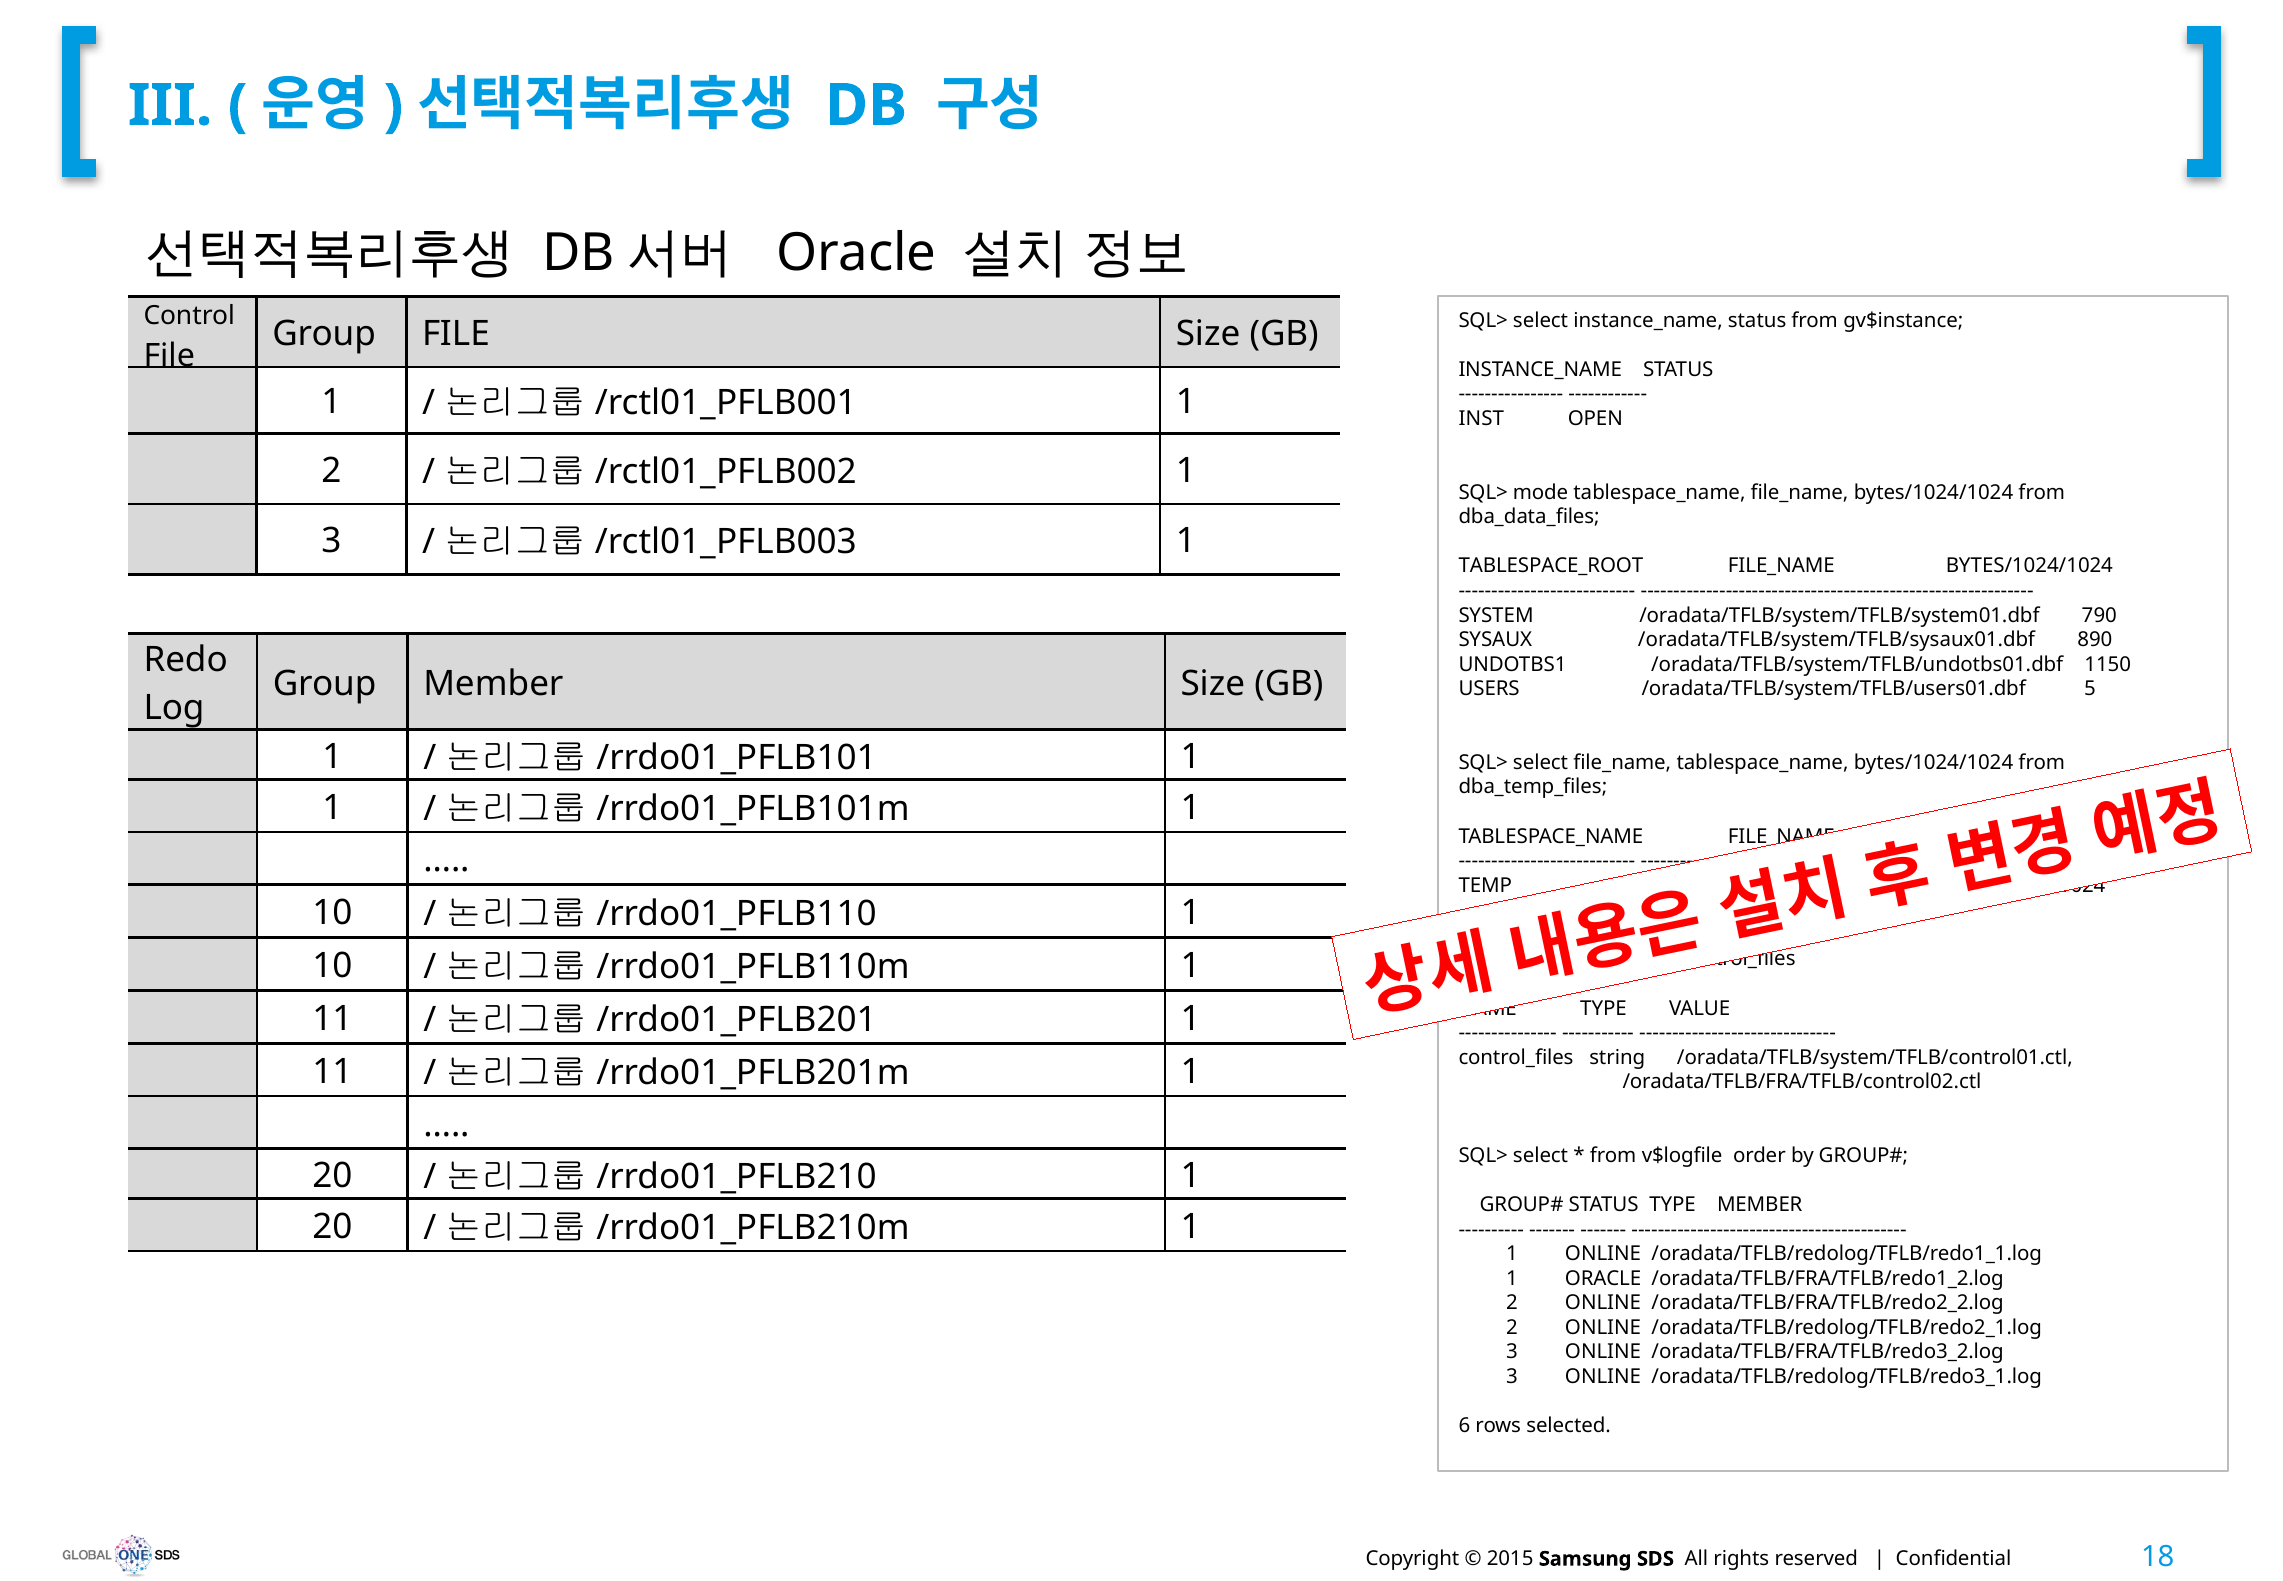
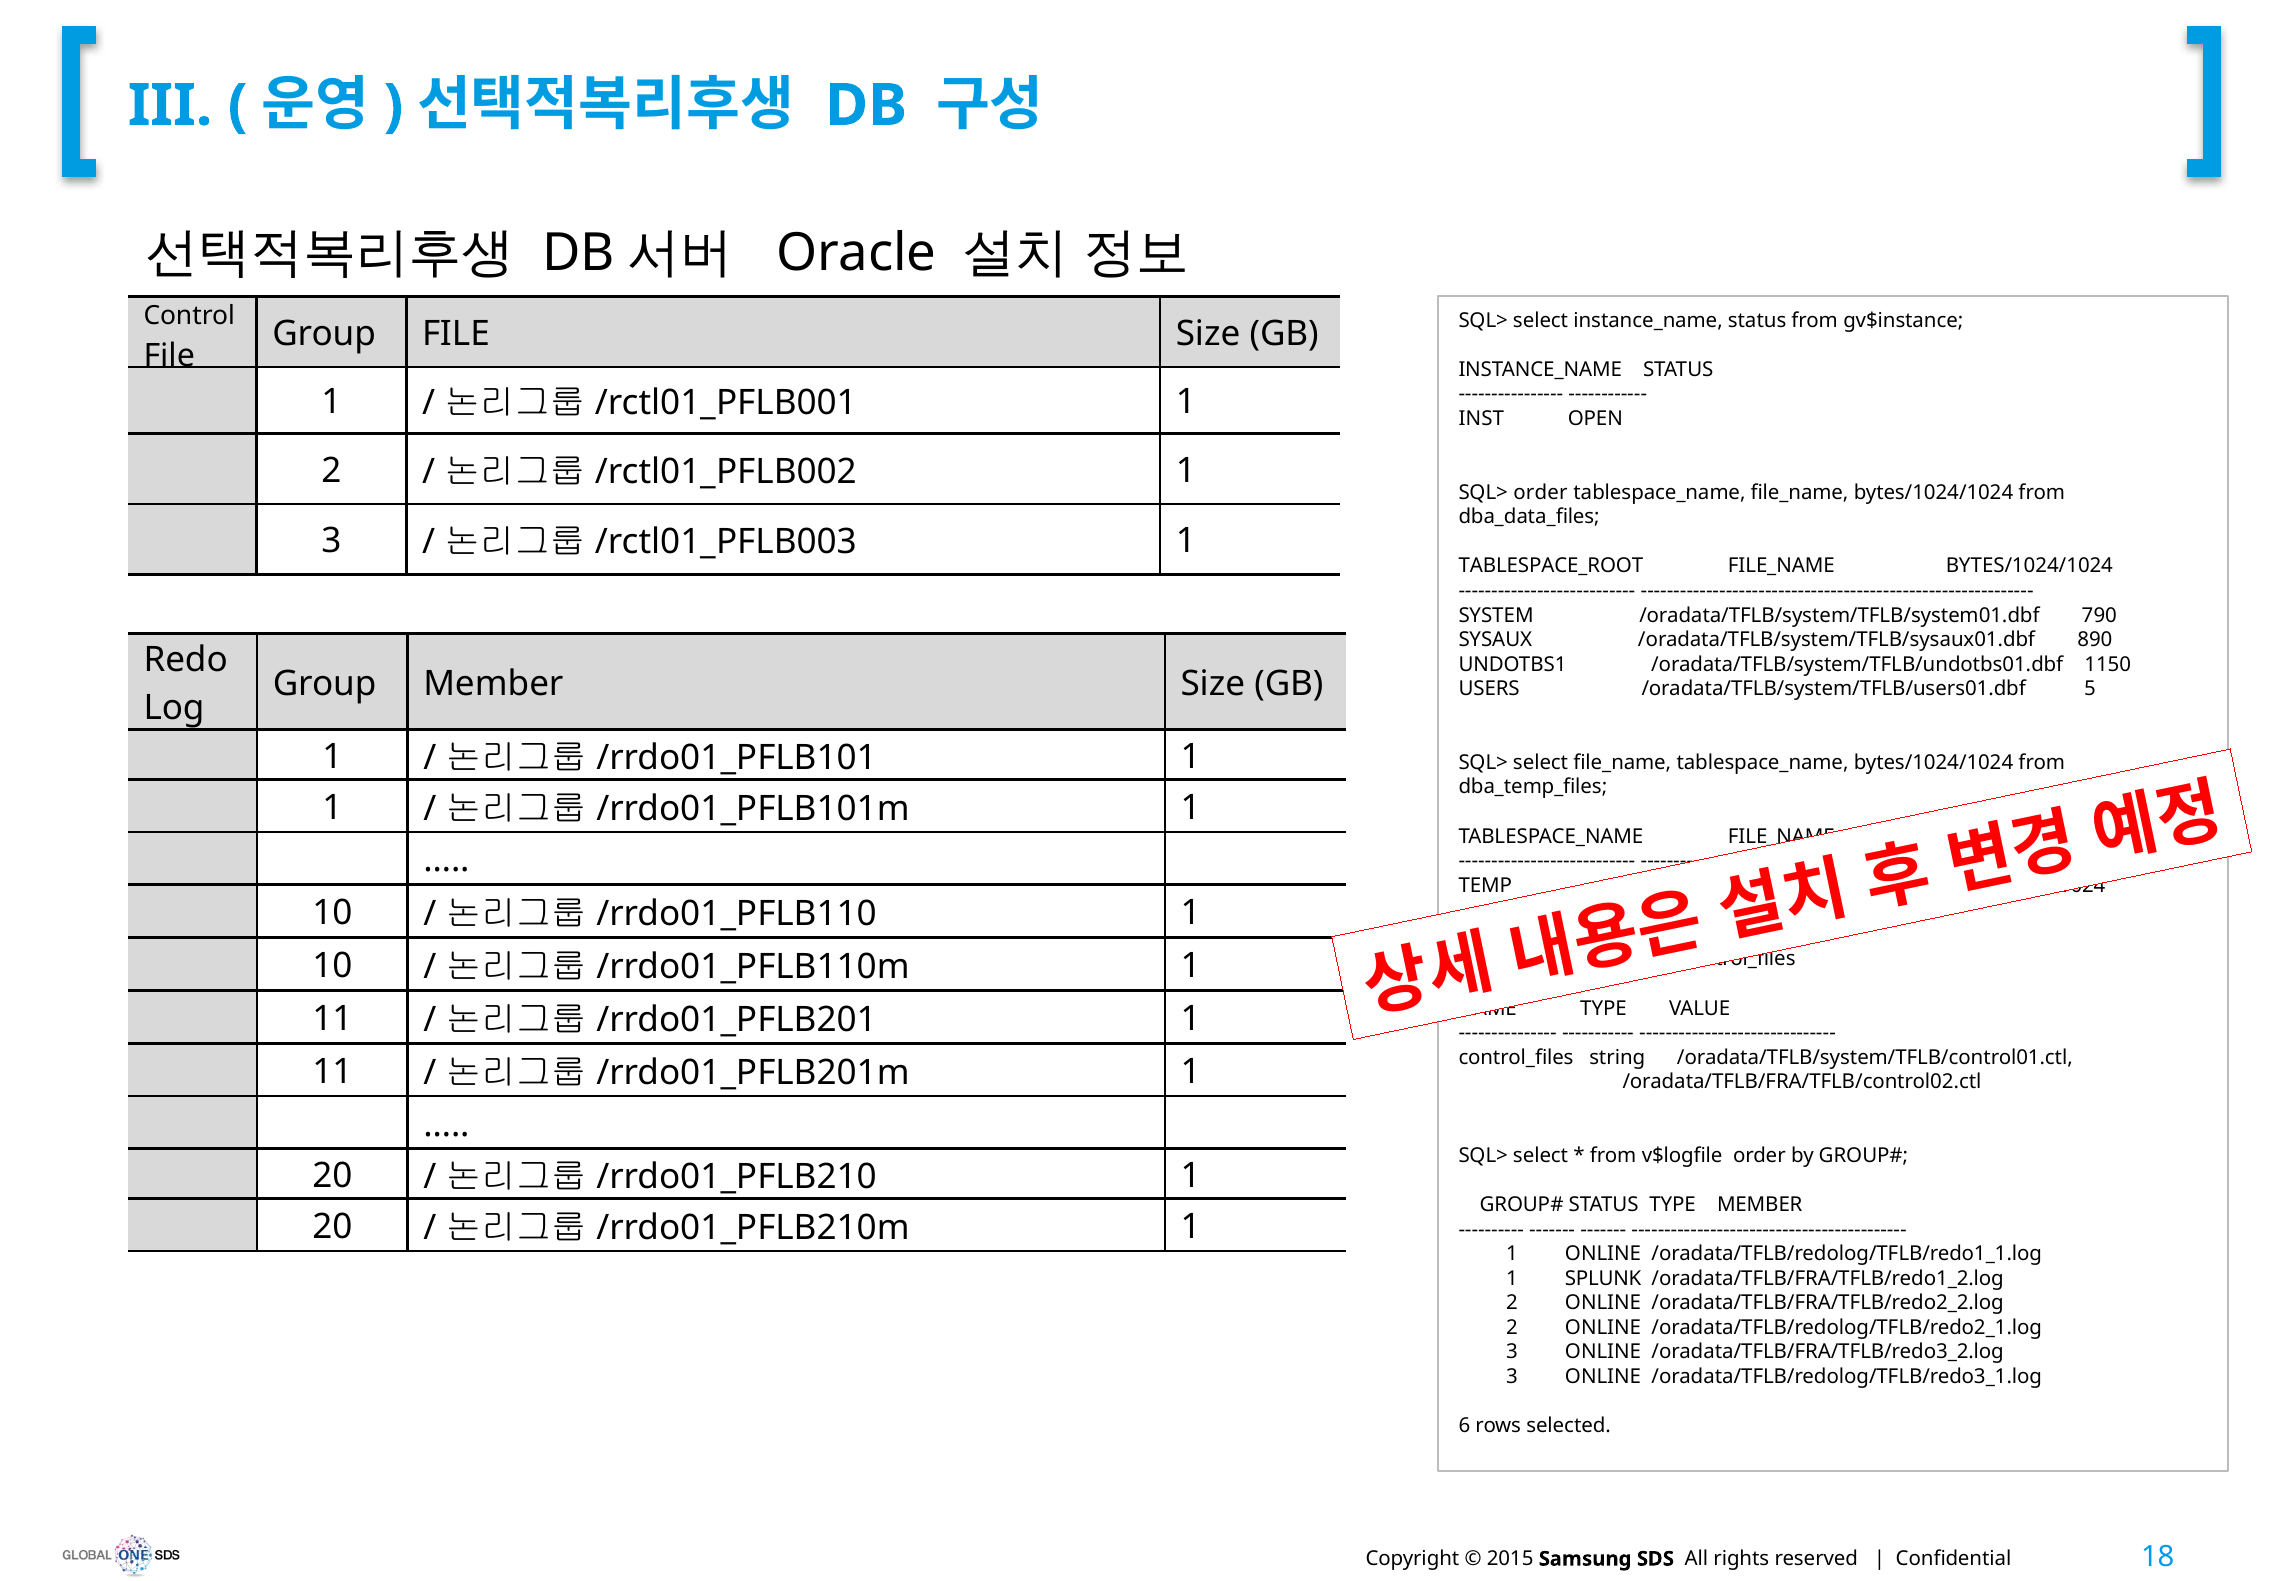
SQL> mode: mode -> order
1 ORACLE: ORACLE -> SPLUNK
